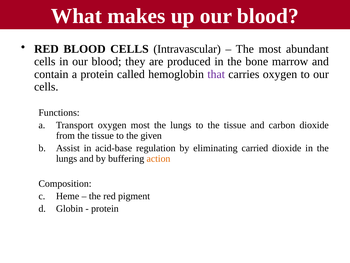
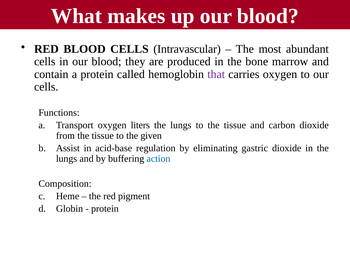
oxygen most: most -> liters
carried: carried -> gastric
action colour: orange -> blue
